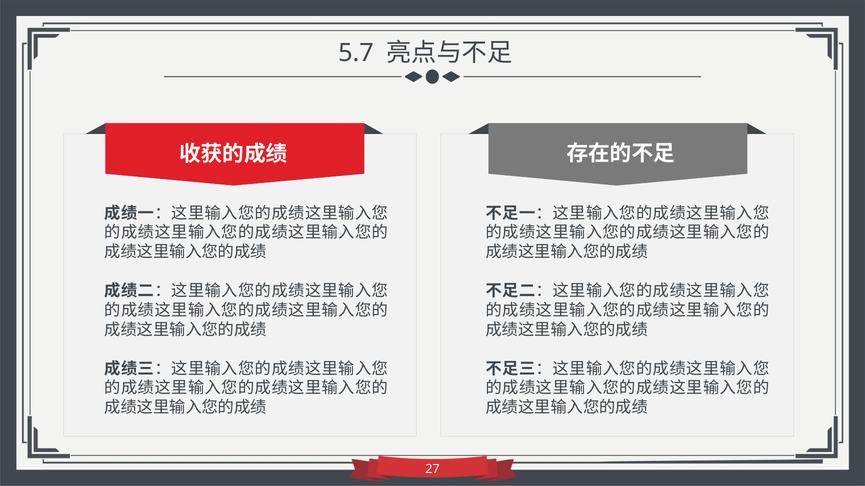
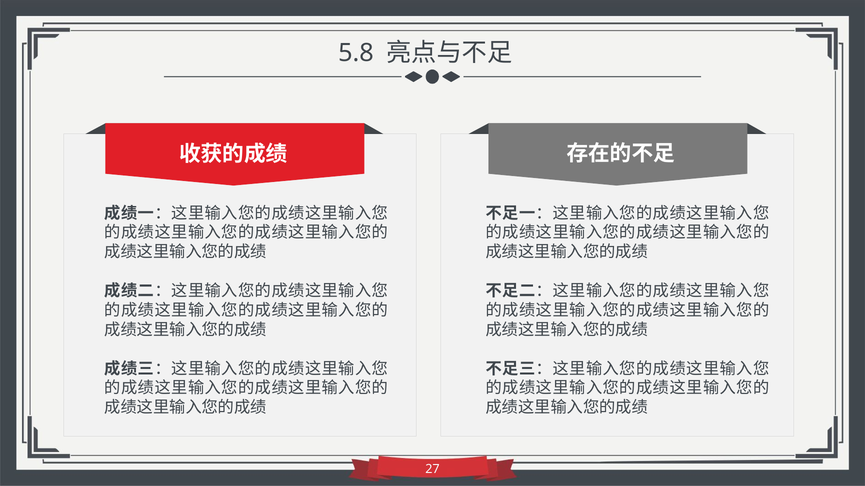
5.7: 5.7 -> 5.8
